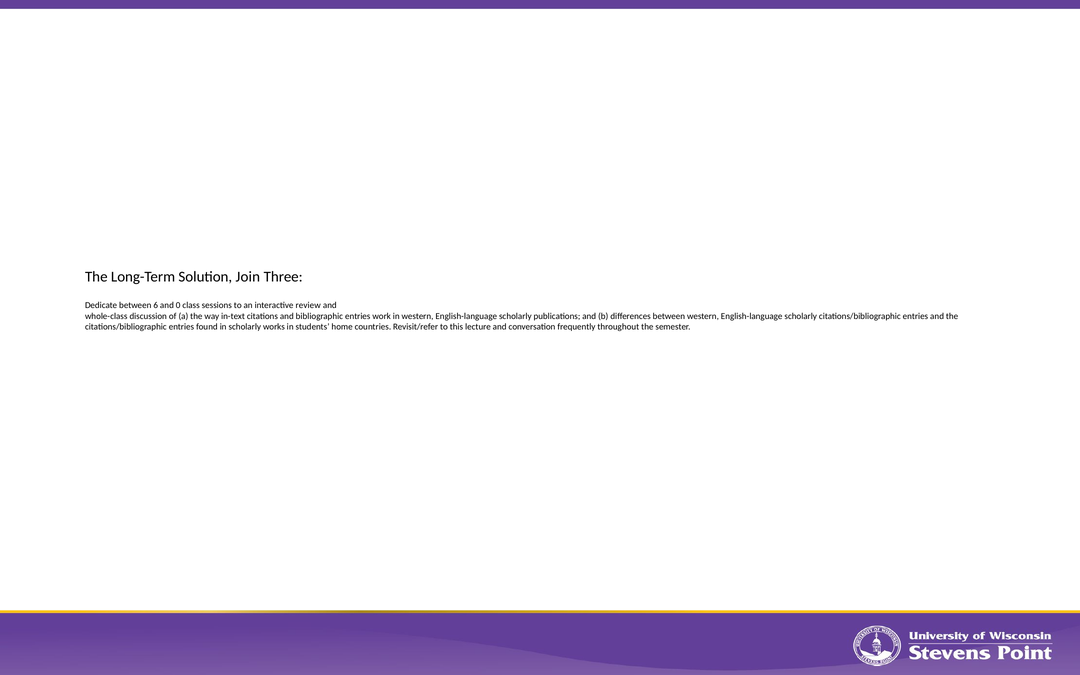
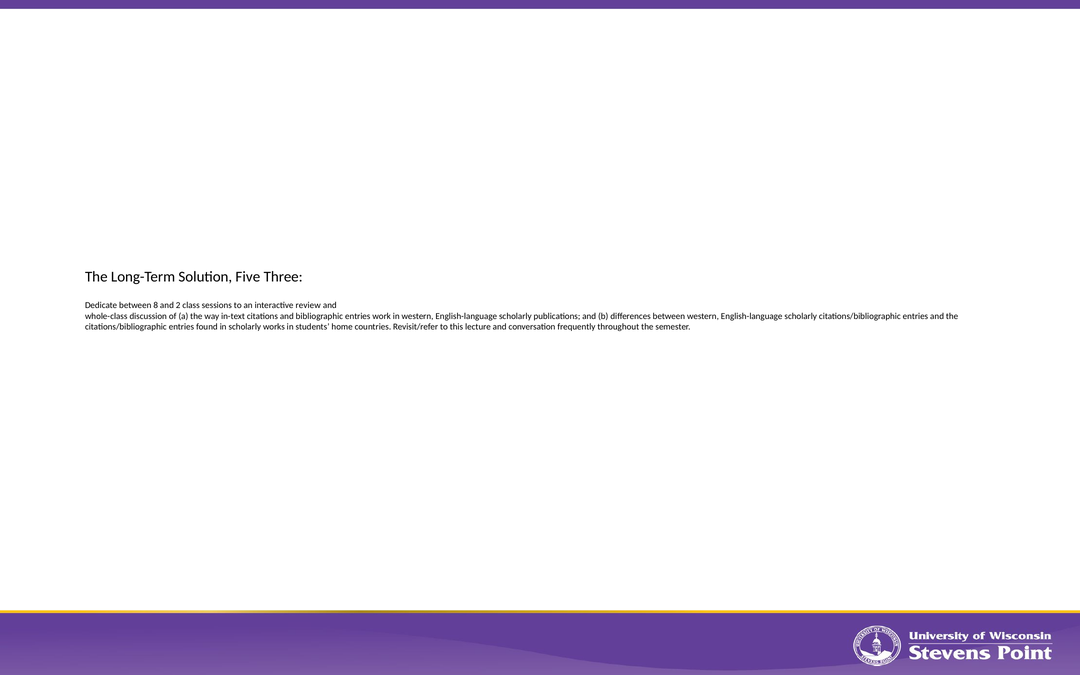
Join: Join -> Five
6: 6 -> 8
0: 0 -> 2
